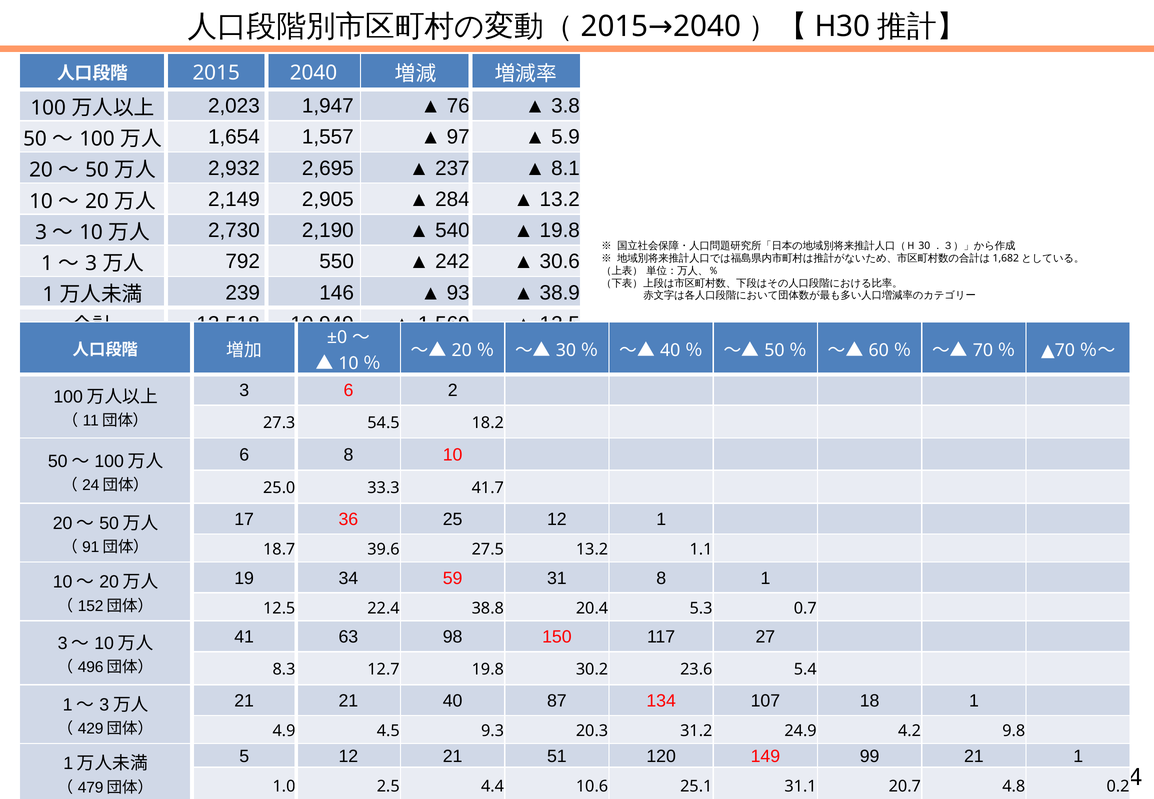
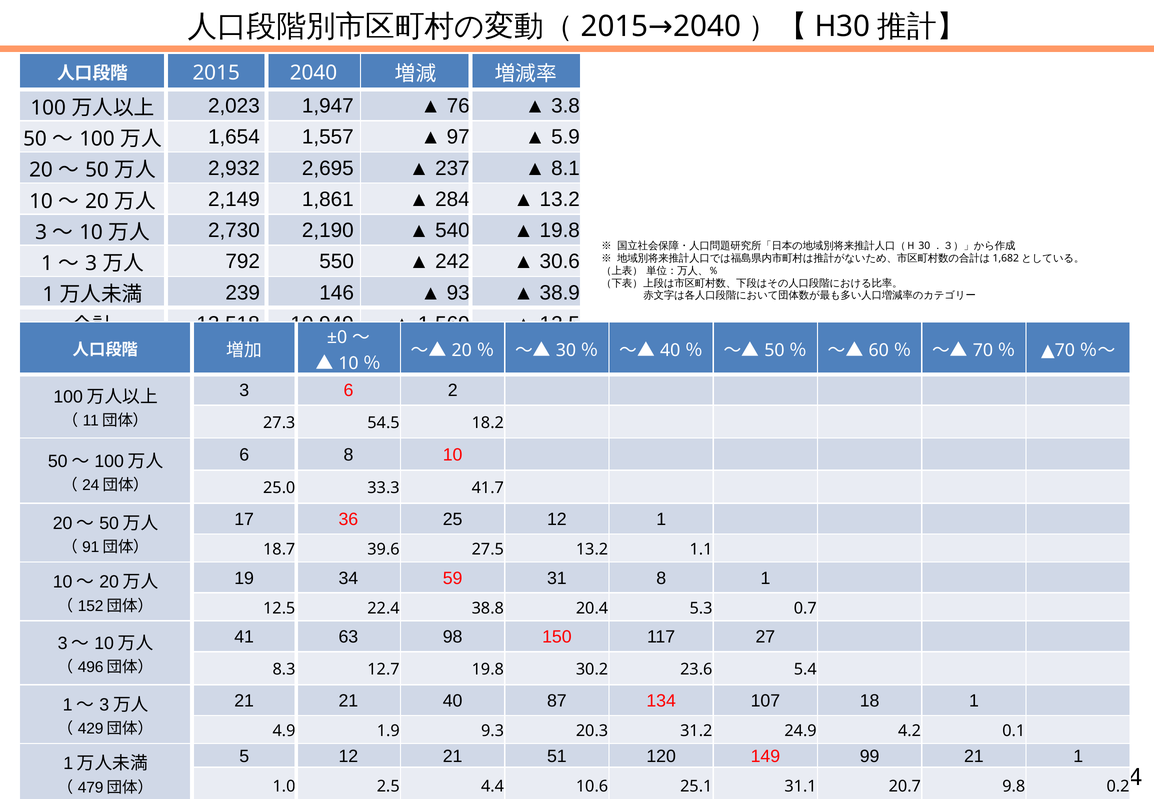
2,905: 2,905 -> 1,861
4.5: 4.5 -> 1.9
4.2 9.8: 9.8 -> 0.1
4.8: 4.8 -> 9.8
